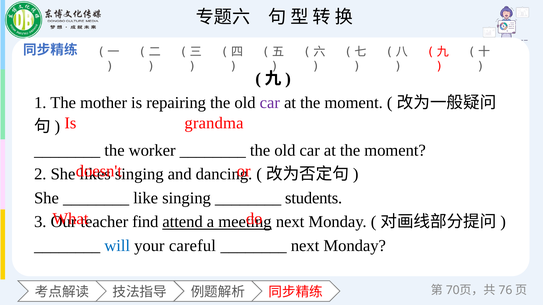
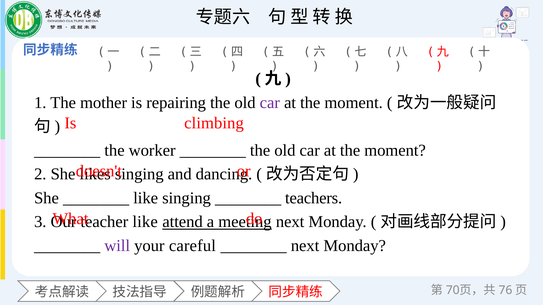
grandma: grandma -> climbing
students: students -> teachers
teacher find: find -> like
will colour: blue -> purple
